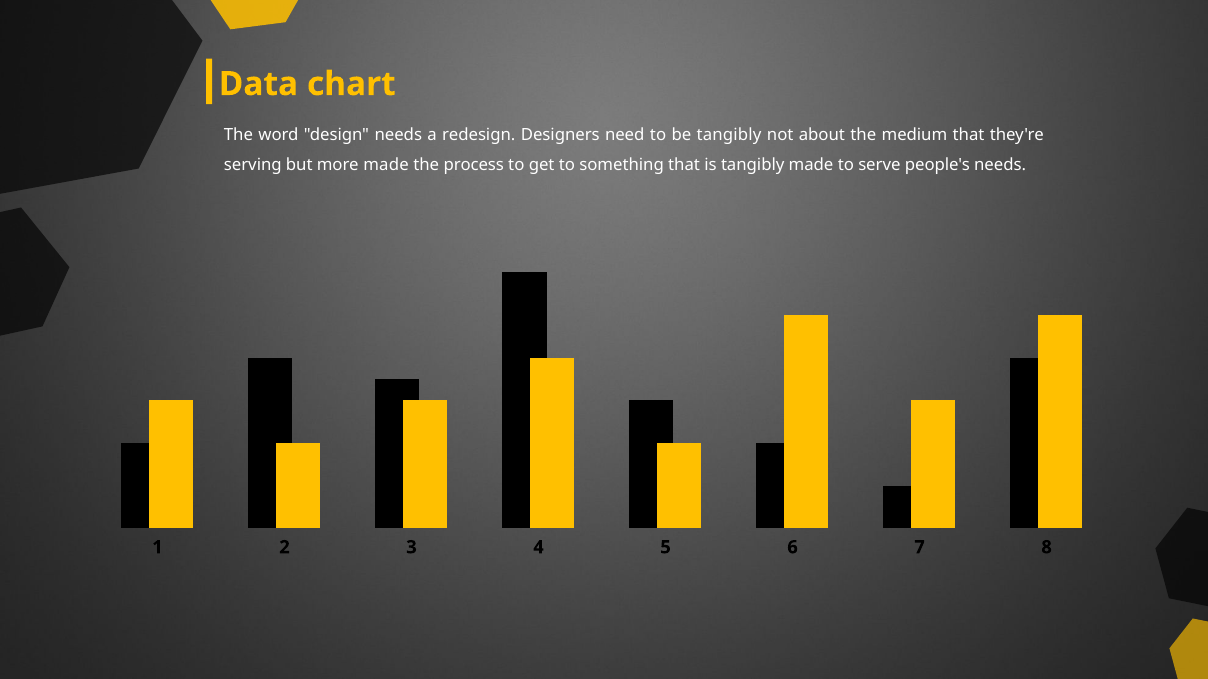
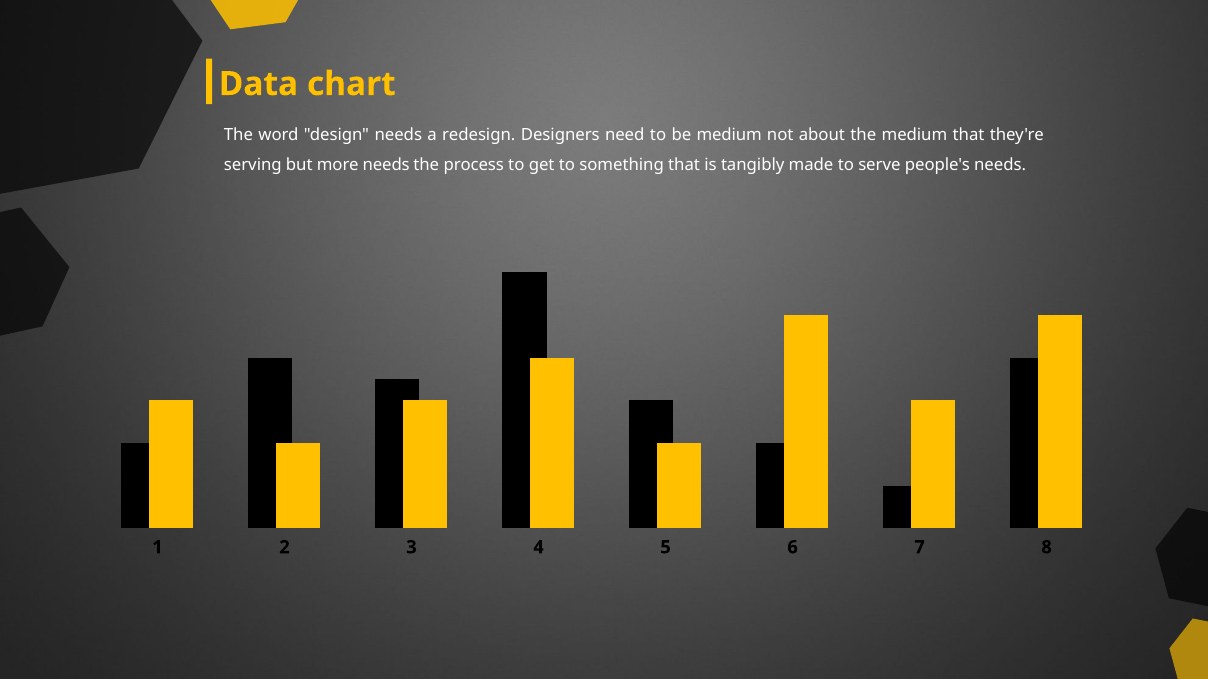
be tangibly: tangibly -> medium
more made: made -> needs
